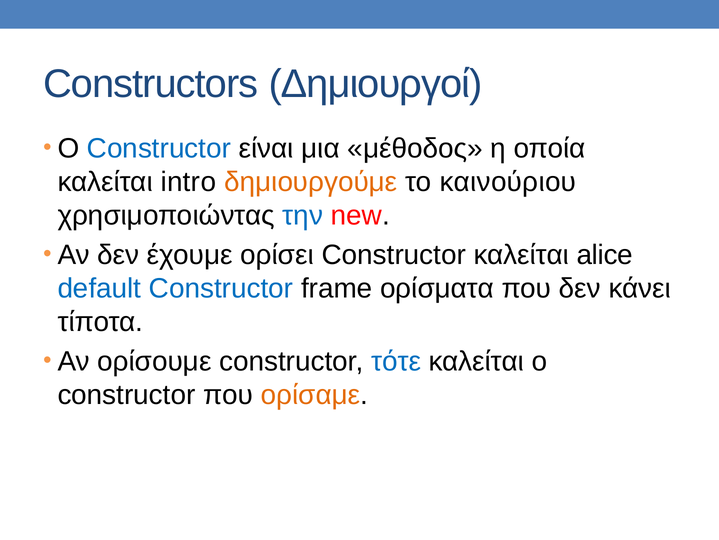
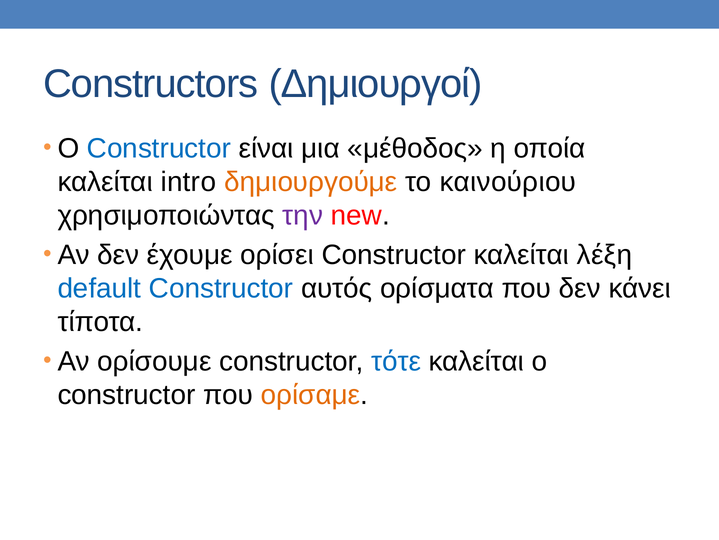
την colour: blue -> purple
alice: alice -> λέξη
frame: frame -> αυτός
